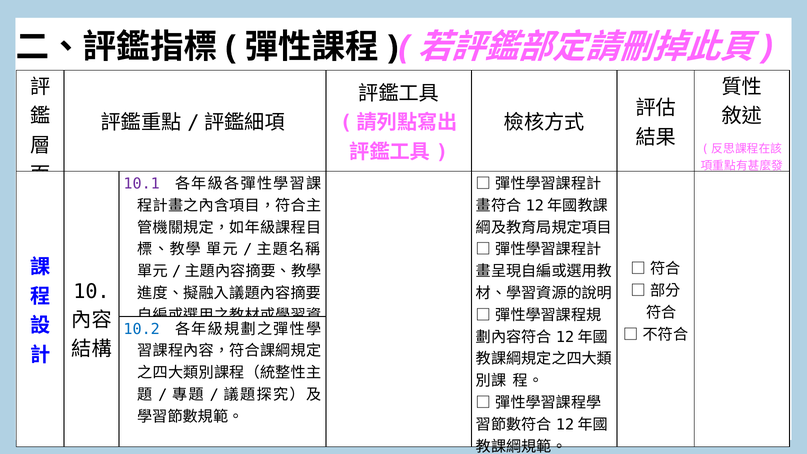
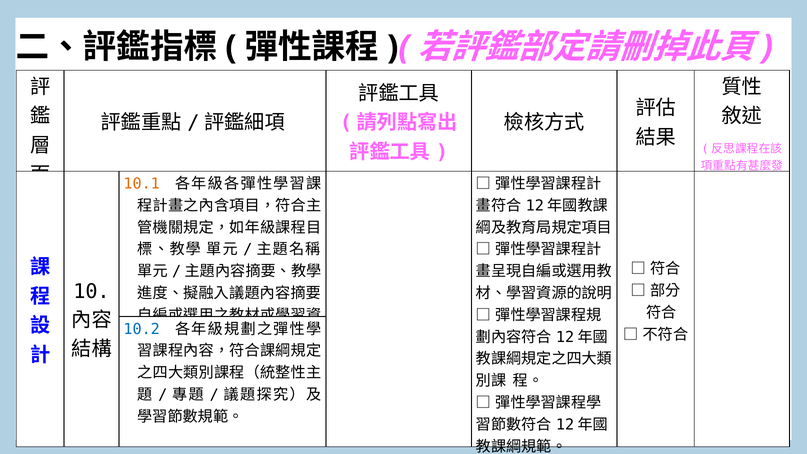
10.1 colour: purple -> orange
